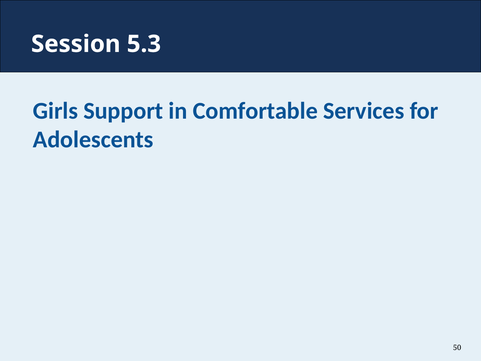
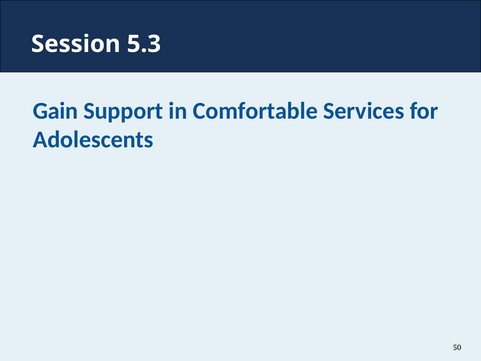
Girls: Girls -> Gain
